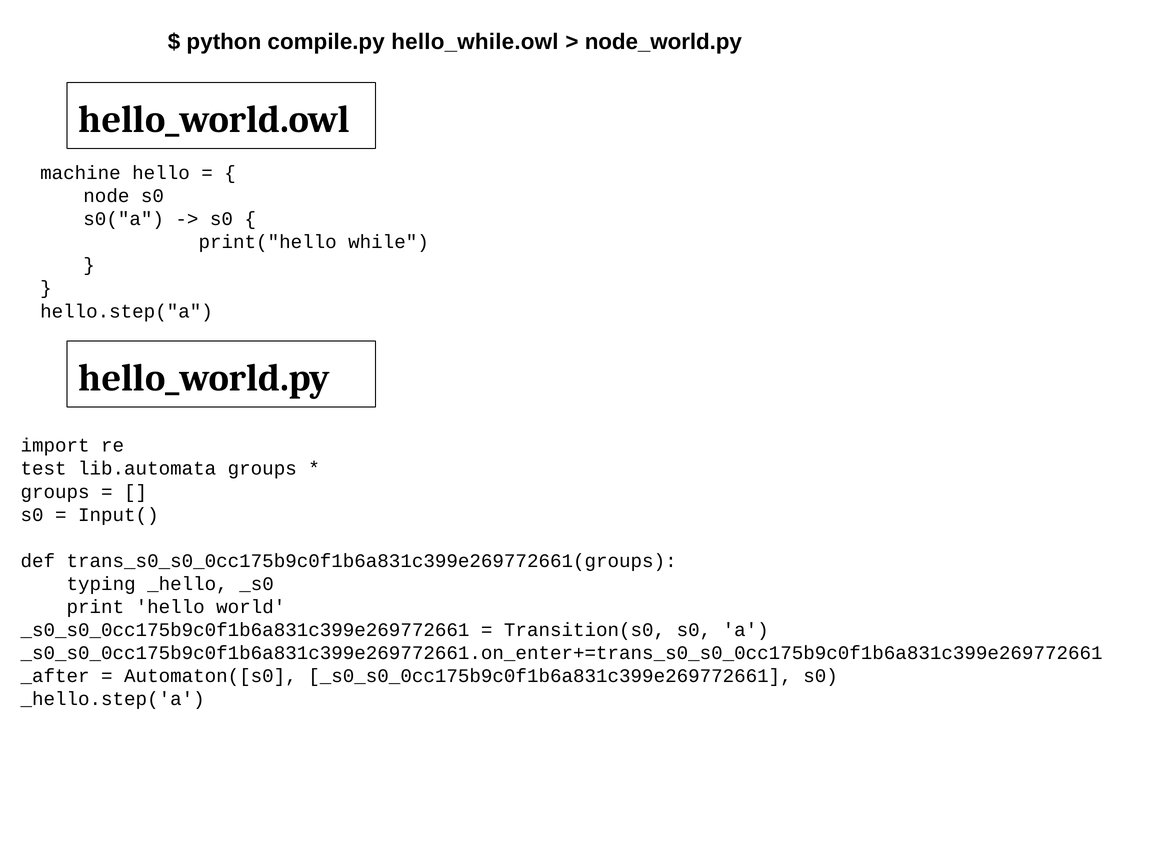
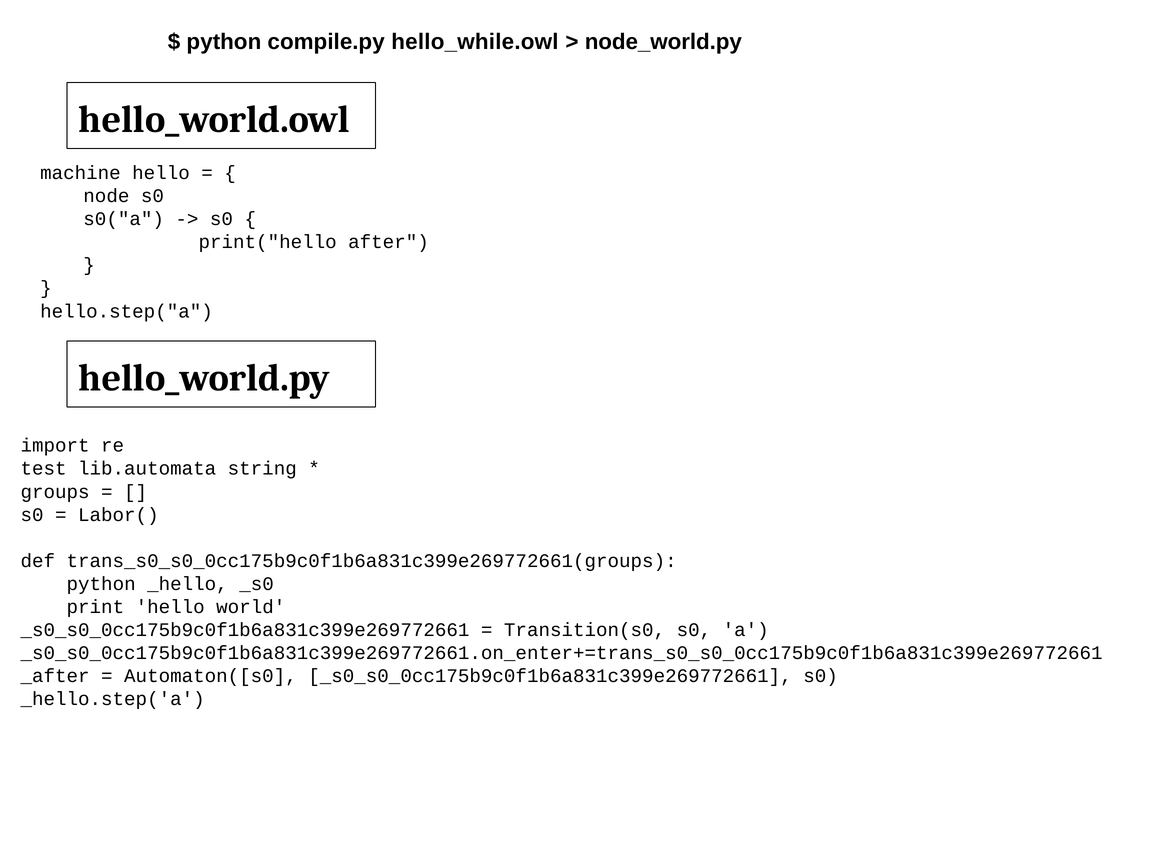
while: while -> after
lib.automata groups: groups -> string
Input(: Input( -> Labor(
typing at (101, 584): typing -> python
